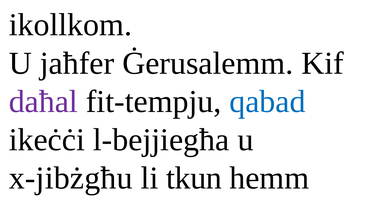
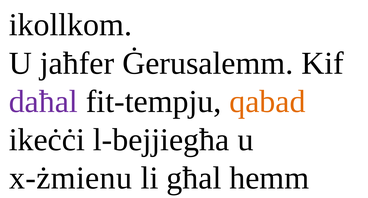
qabad colour: blue -> orange
x-jibżgħu: x-jibżgħu -> x-żmienu
tkun: tkun -> għal
